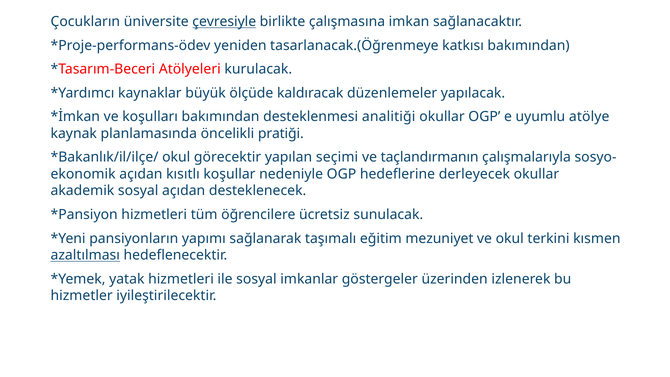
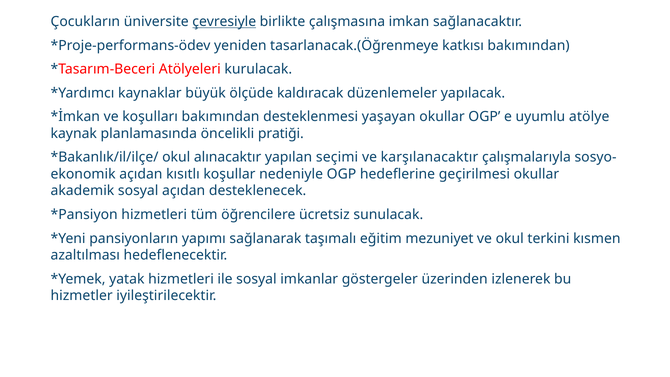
analitiği: analitiği -> yaşayan
görecektir: görecektir -> alınacaktır
taçlandırmanın: taçlandırmanın -> karşılanacaktır
derleyecek: derleyecek -> geçirilmesi
azaltılması underline: present -> none
